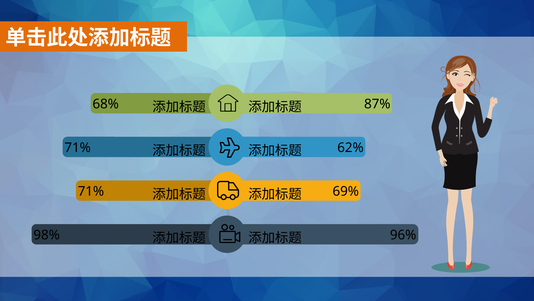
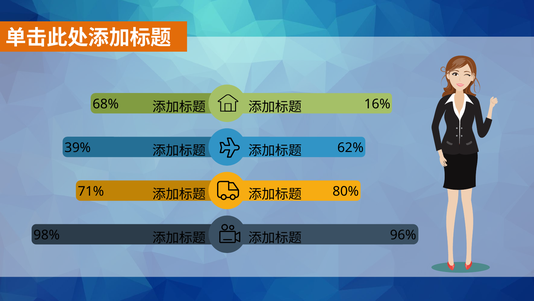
87%: 87% -> 16%
71% at (78, 148): 71% -> 39%
69%: 69% -> 80%
